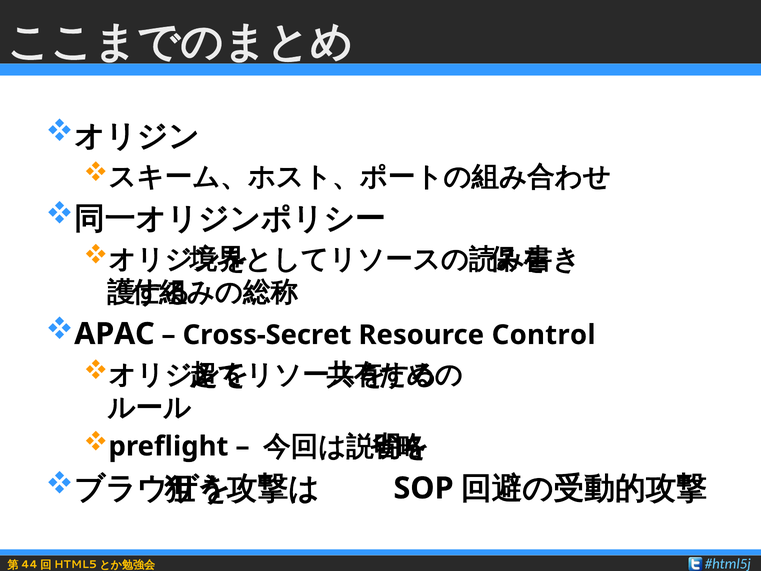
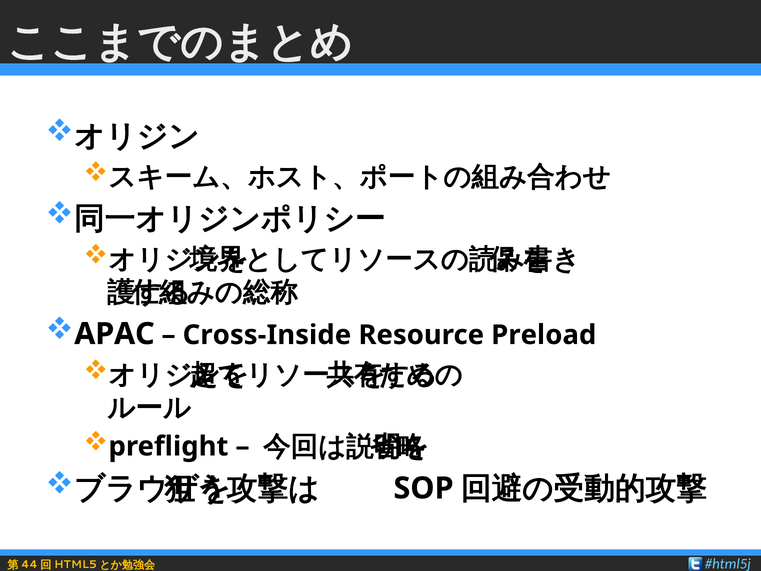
Cross-Secret: Cross-Secret -> Cross-Inside
Control: Control -> Preload
